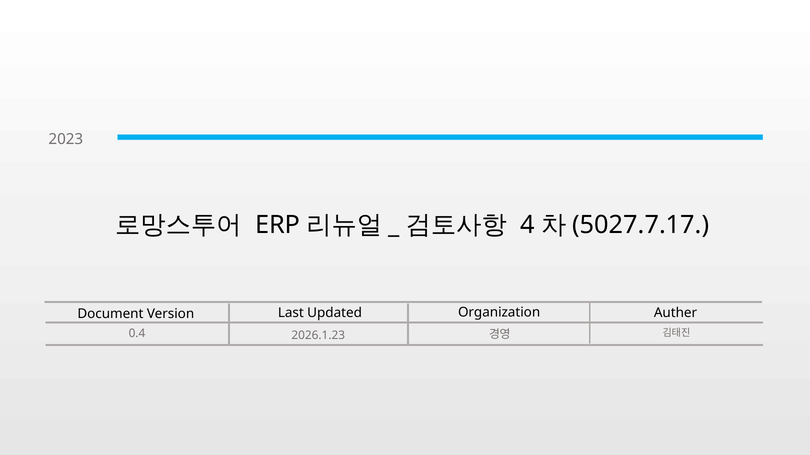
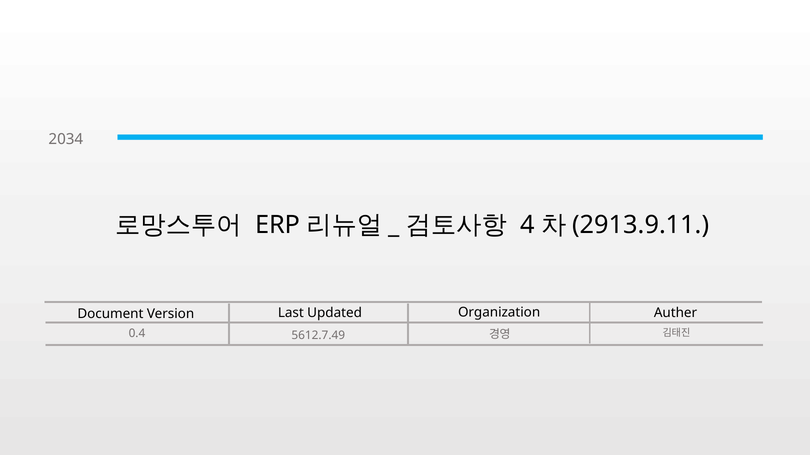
2023: 2023 -> 2034
5027.7.17: 5027.7.17 -> 2913.9.11
2026.1.23: 2026.1.23 -> 5612.7.49
